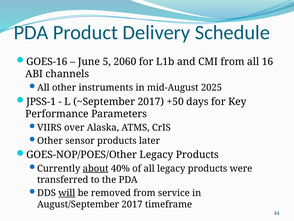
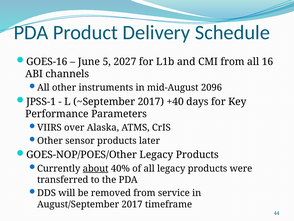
2060: 2060 -> 2027
2025: 2025 -> 2096
+50: +50 -> +40
will underline: present -> none
